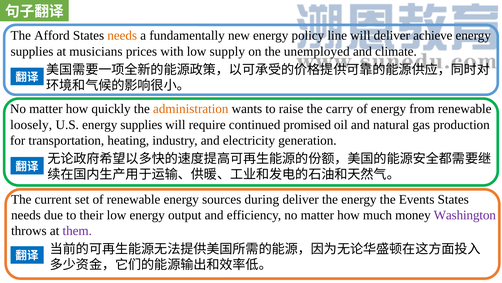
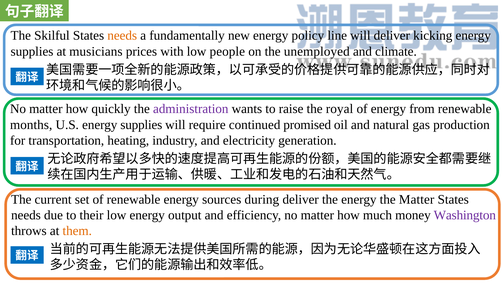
Afford: Afford -> Skilful
achieve: achieve -> kicking
supply: supply -> people
administration colour: orange -> purple
carry: carry -> royal
loosely: loosely -> months
the Events: Events -> Matter
them colour: purple -> orange
